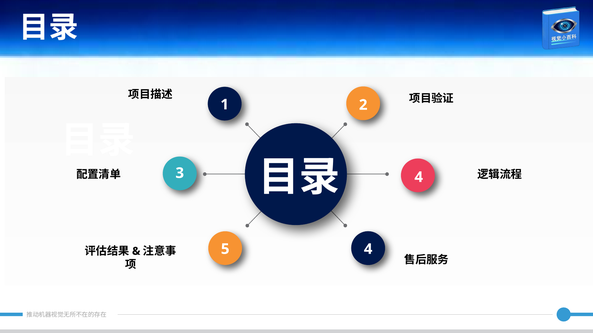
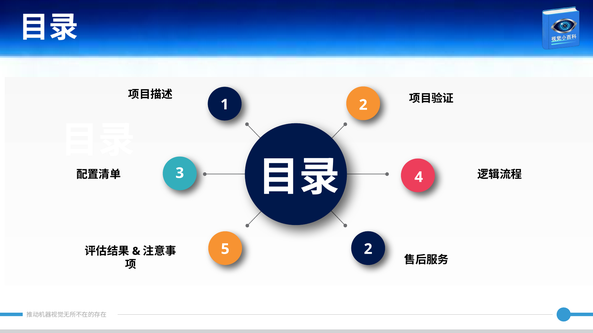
5 4: 4 -> 2
